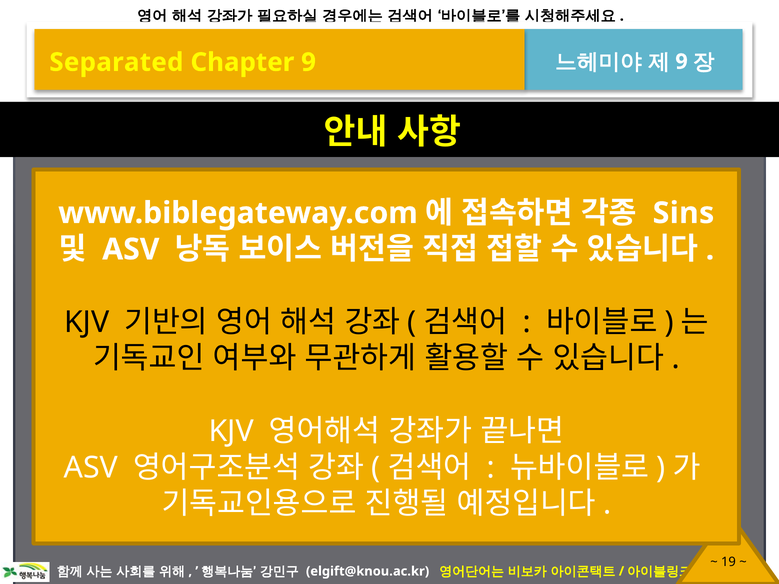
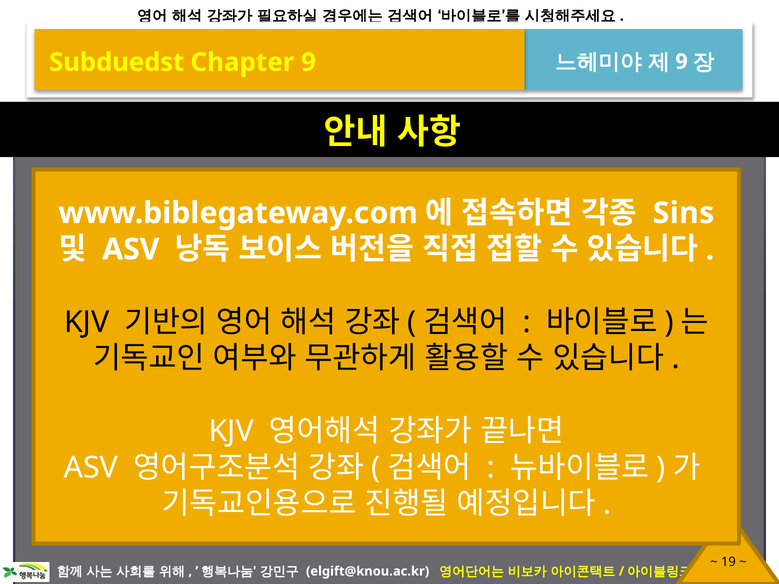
Separated: Separated -> Subduedst
